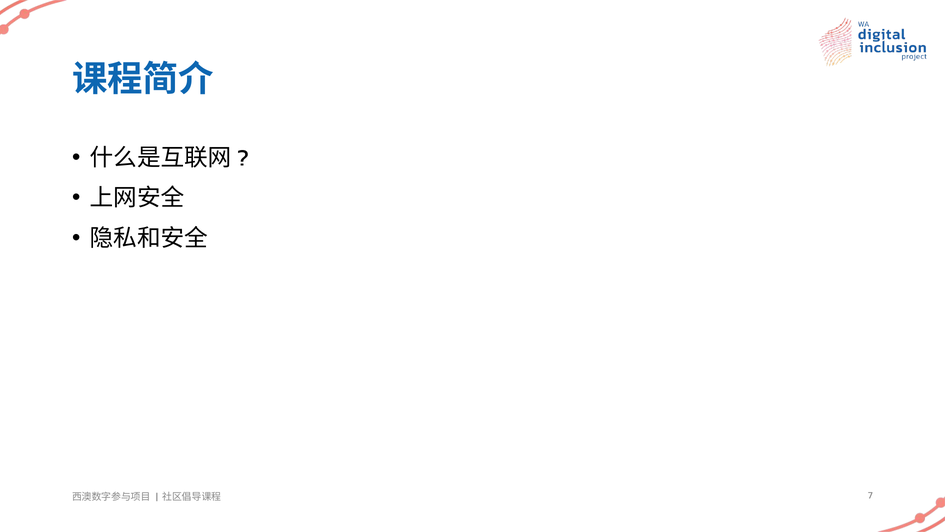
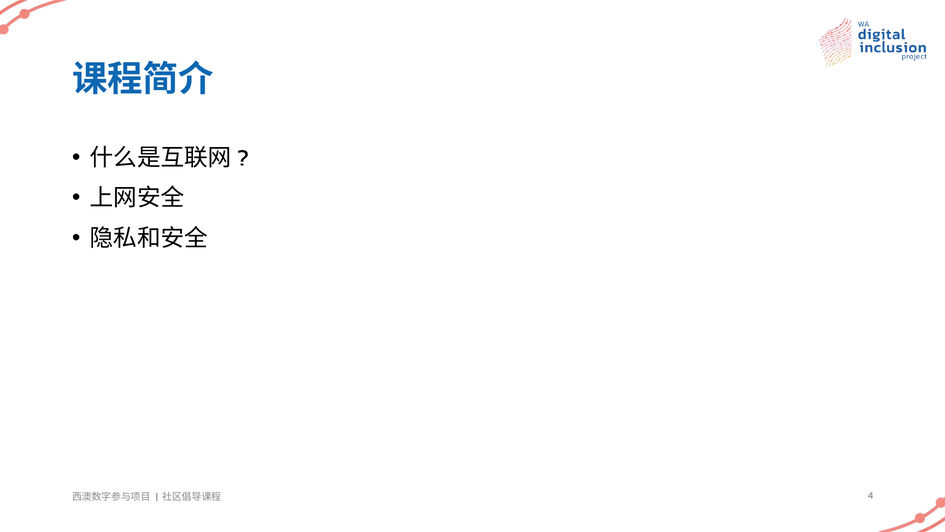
7: 7 -> 4
